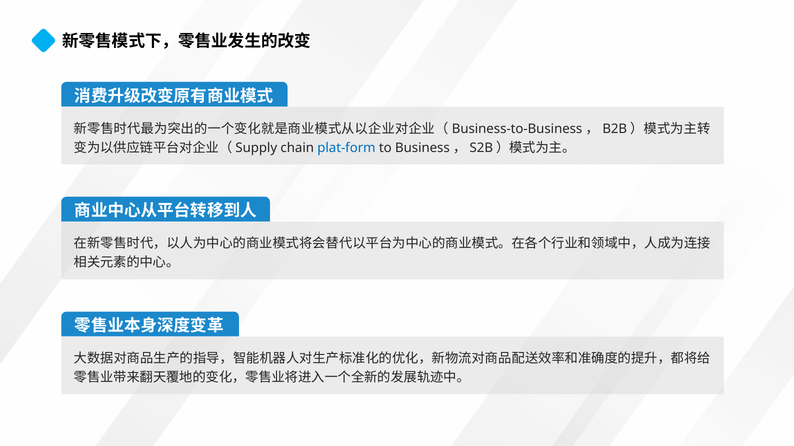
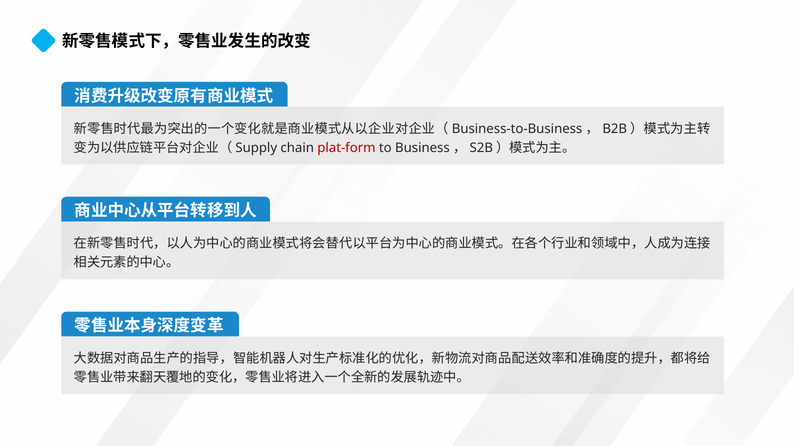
plat-form colour: blue -> red
